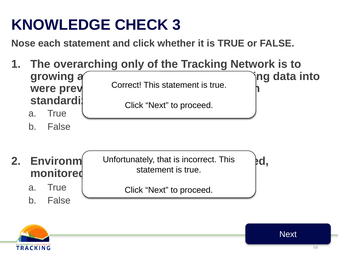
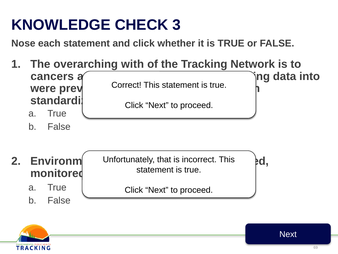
only: only -> with
growing: growing -> cancers
